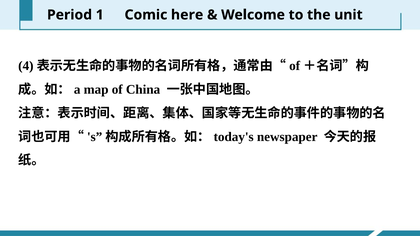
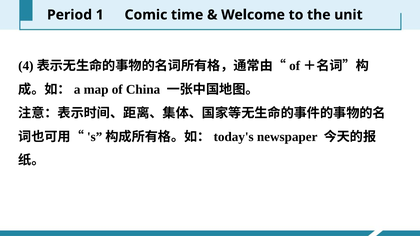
here: here -> time
